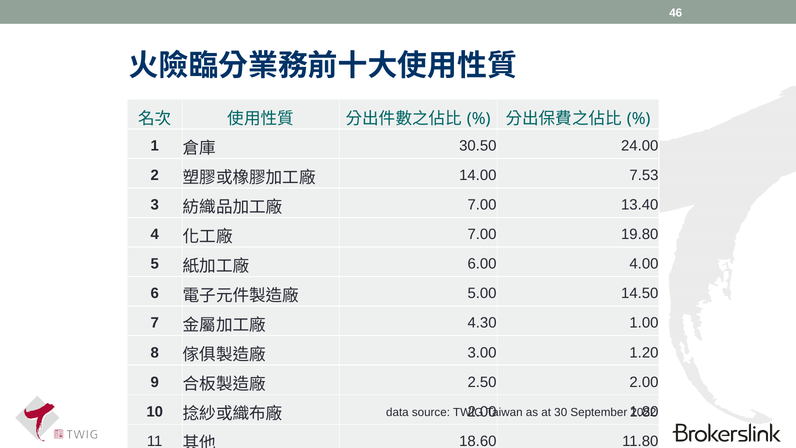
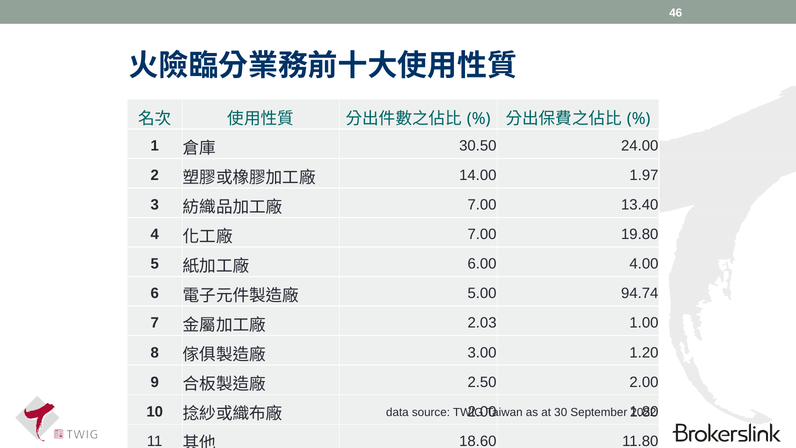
7.53: 7.53 -> 1.97
14.50: 14.50 -> 94.74
4.30: 4.30 -> 2.03
